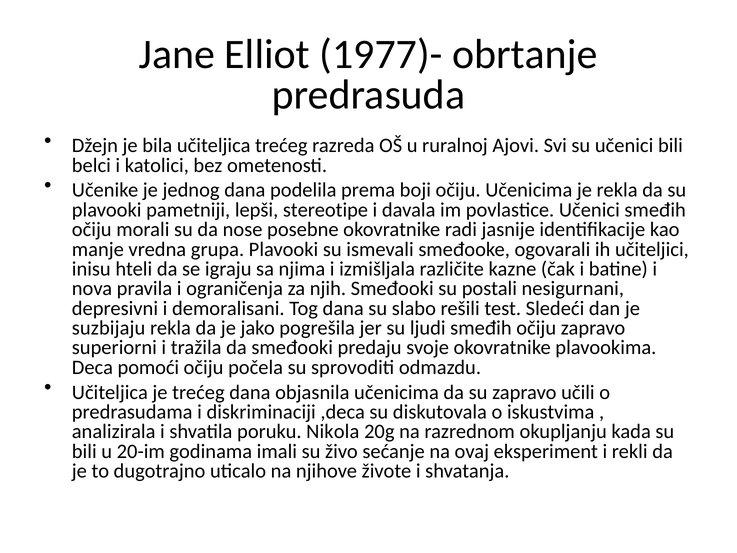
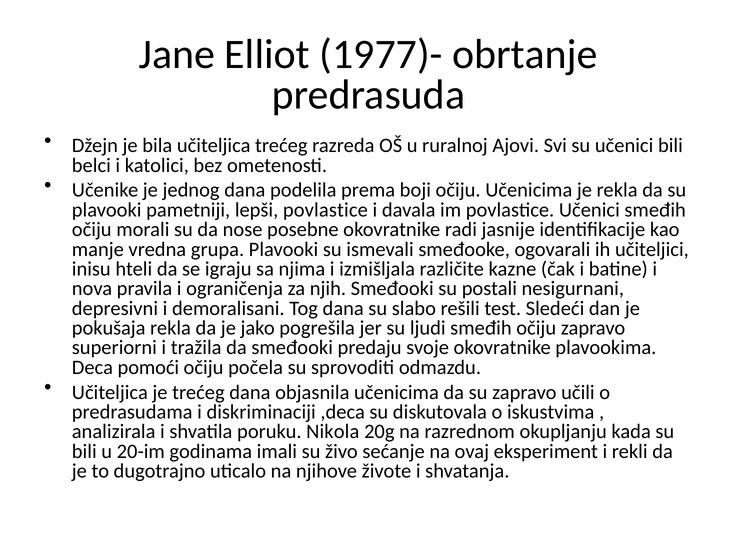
lepši stereotipe: stereotipe -> povlastice
suzbijaju: suzbijaju -> pokušaja
